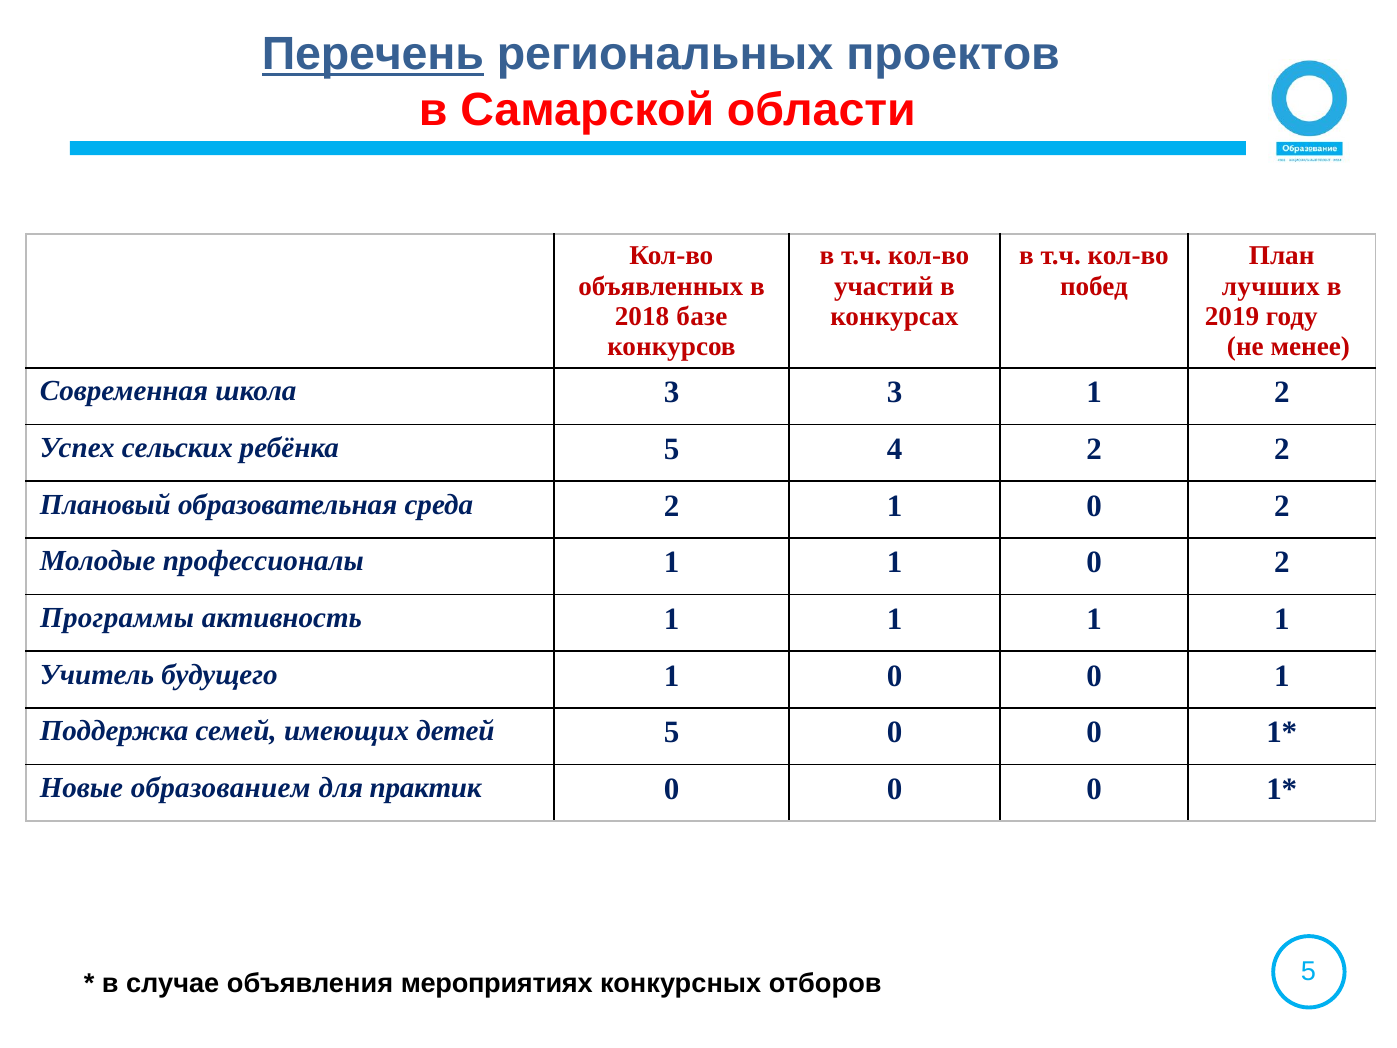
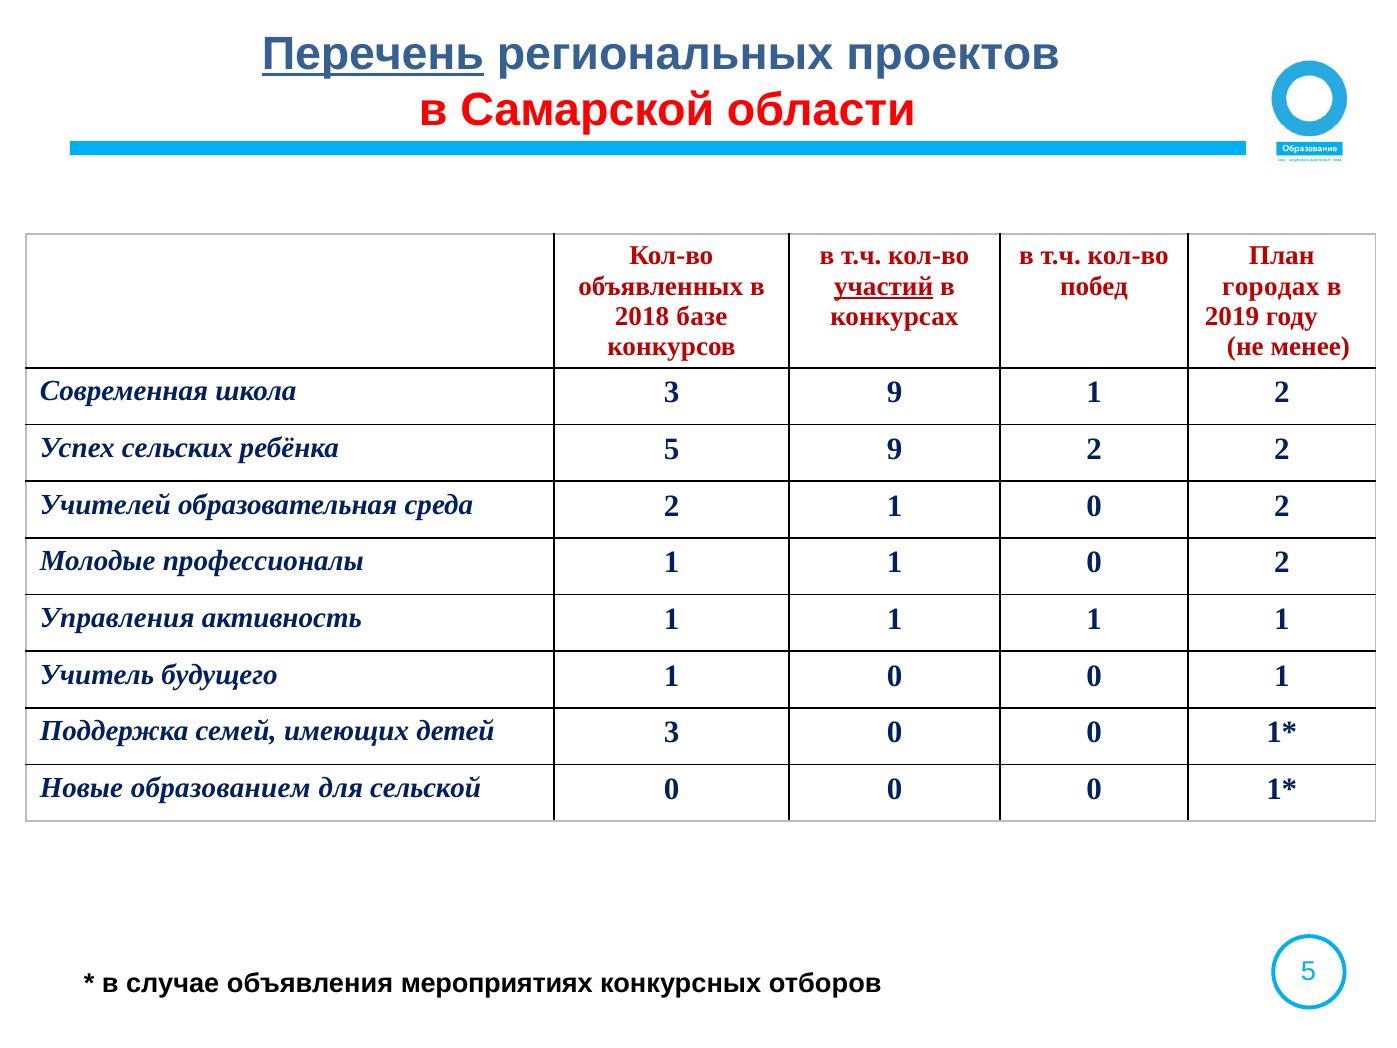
участий underline: none -> present
лучших: лучших -> городах
3 3: 3 -> 9
5 4: 4 -> 9
Плановый: Плановый -> Учителей
Программы: Программы -> Управления
детей 5: 5 -> 3
практик: практик -> сельской
